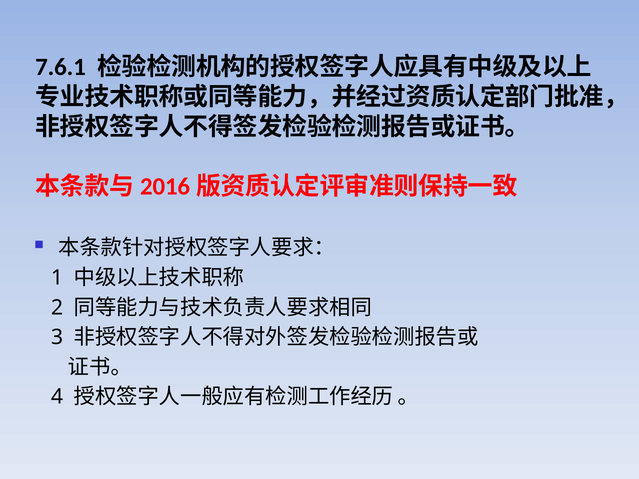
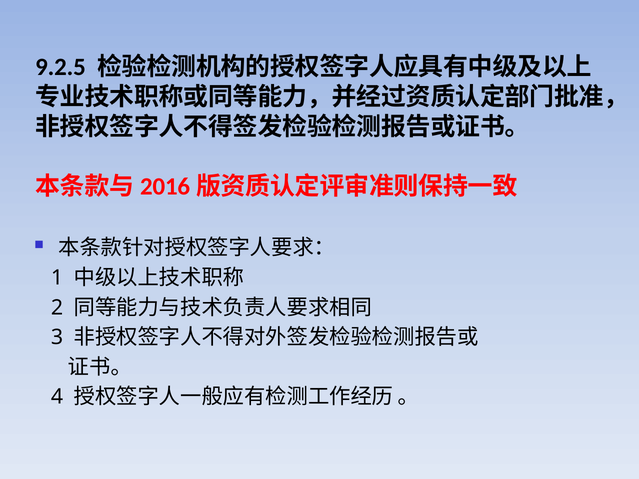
7.6.1: 7.6.1 -> 9.2.5
